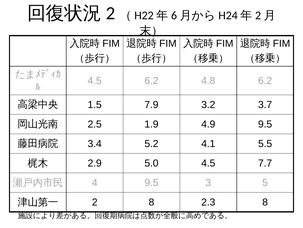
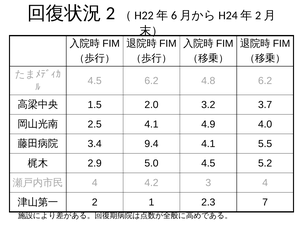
7.9: 7.9 -> 2.0
2.5 1.9: 1.9 -> 4.1
4.9 9.5: 9.5 -> 4.0
5.2: 5.2 -> 9.4
7.7: 7.7 -> 5.2
4 9.5: 9.5 -> 4.2
3 5: 5 -> 4
2 8: 8 -> 1
2.3 8: 8 -> 7
